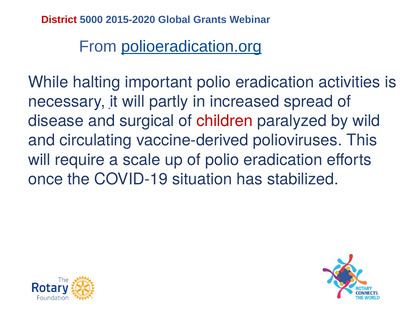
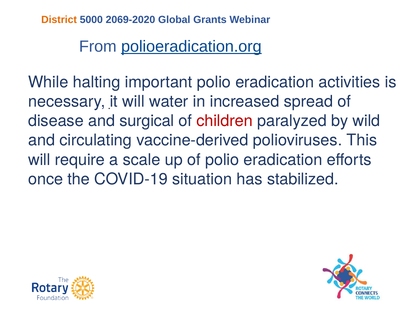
District colour: red -> orange
2015-2020: 2015-2020 -> 2069-2020
partly: partly -> water
